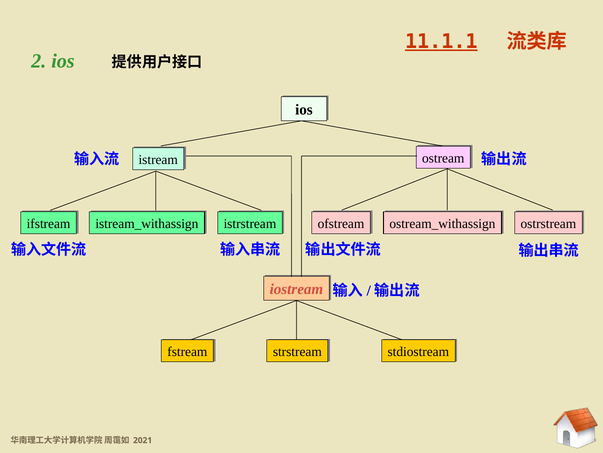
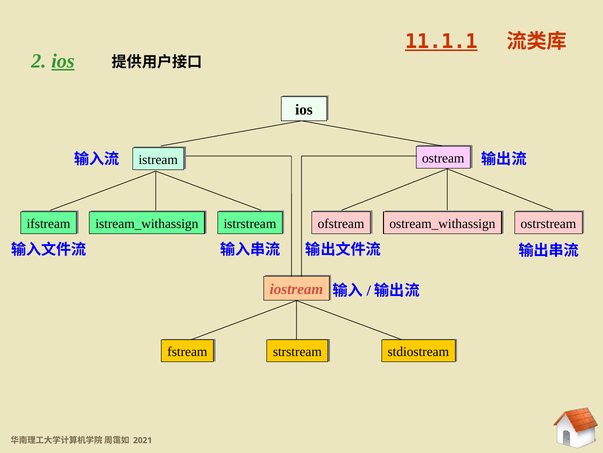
ios at (63, 61) underline: none -> present
